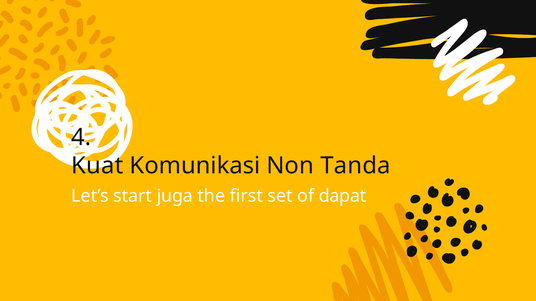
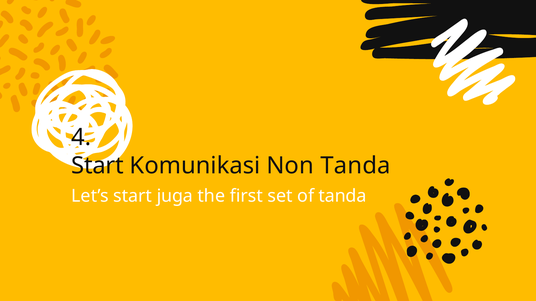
Kuat at (97, 166): Kuat -> Start
of dapat: dapat -> tanda
